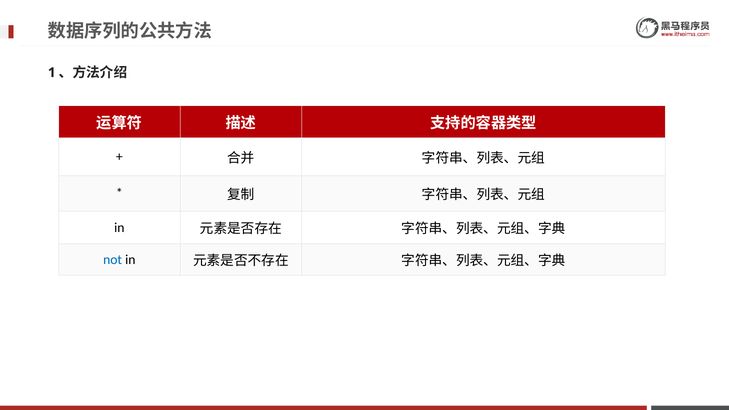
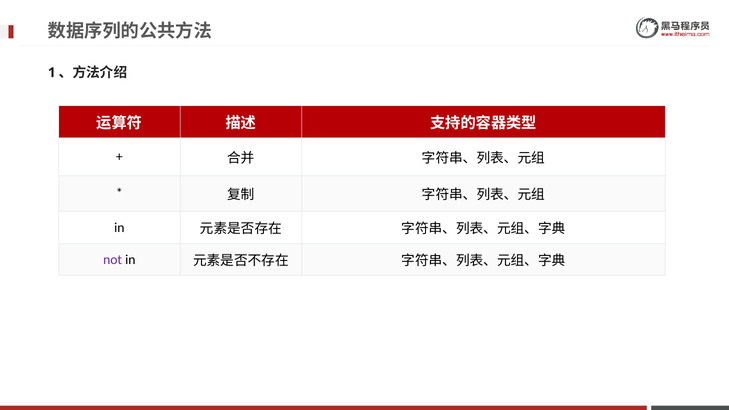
not colour: blue -> purple
